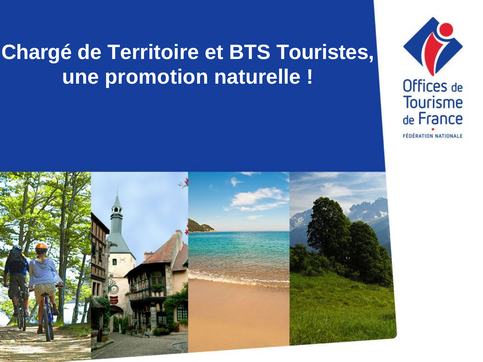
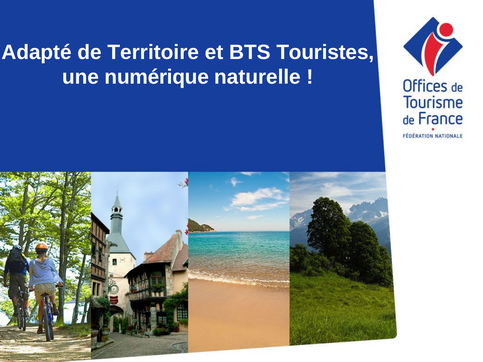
Chargé: Chargé -> Adapté
promotion: promotion -> numérique
